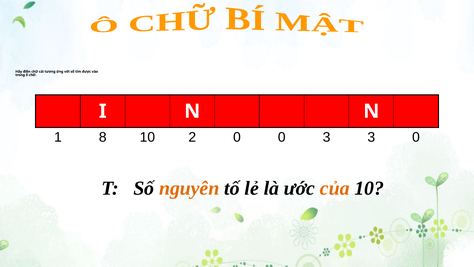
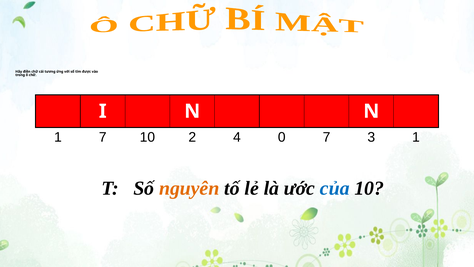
1 8: 8 -> 7
2 0: 0 -> 4
0 3: 3 -> 7
3 0: 0 -> 1
của colour: orange -> blue
